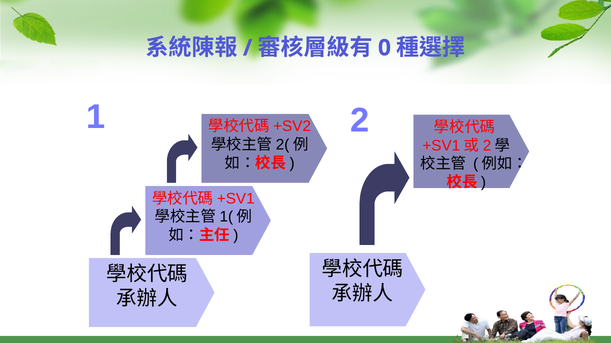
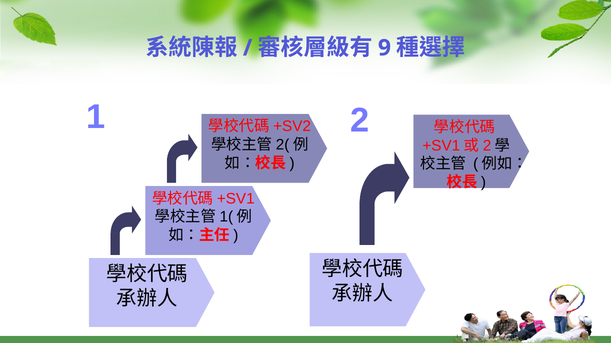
0: 0 -> 9
